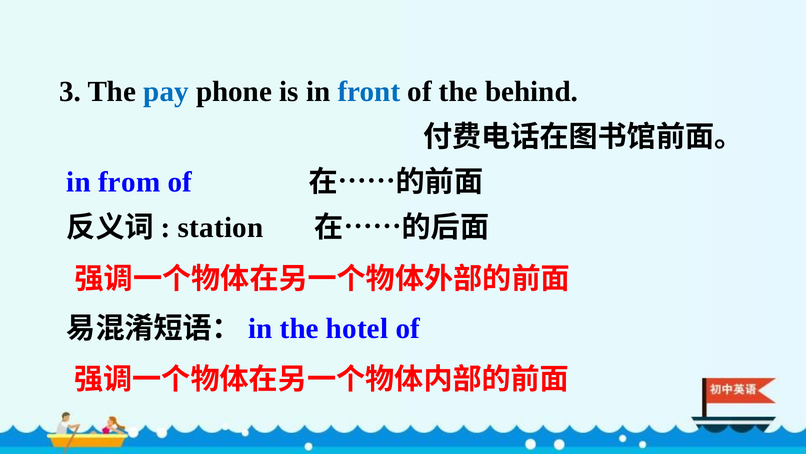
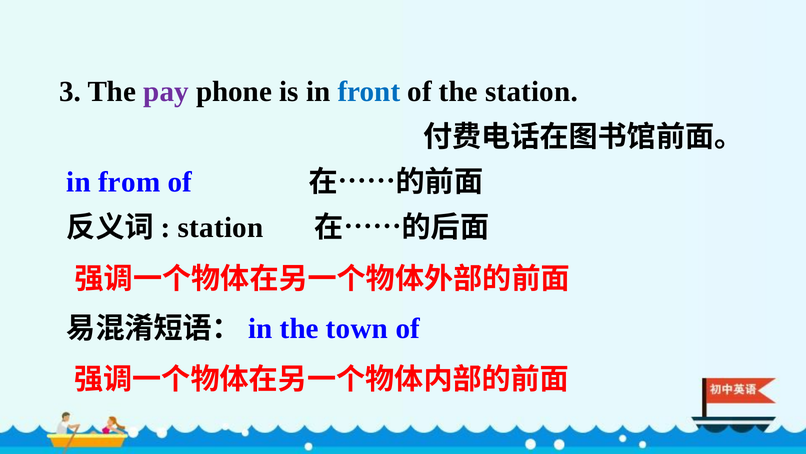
pay colour: blue -> purple
the behind: behind -> station
hotel: hotel -> town
